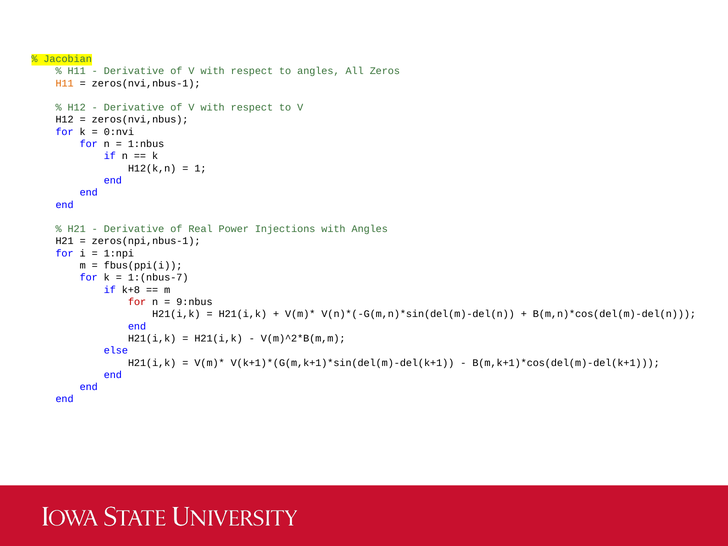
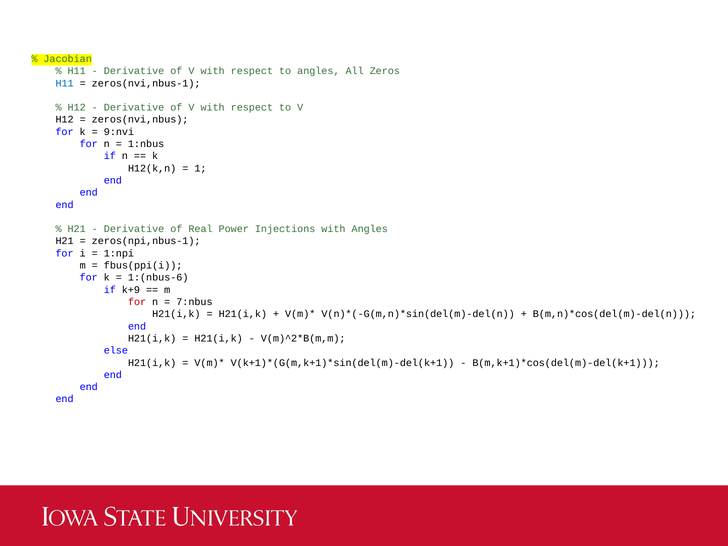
H11 at (65, 83) colour: orange -> blue
0:nvi: 0:nvi -> 9:nvi
1:(nbus-7: 1:(nbus-7 -> 1:(nbus-6
k+8: k+8 -> k+9
9:nbus: 9:nbus -> 7:nbus
